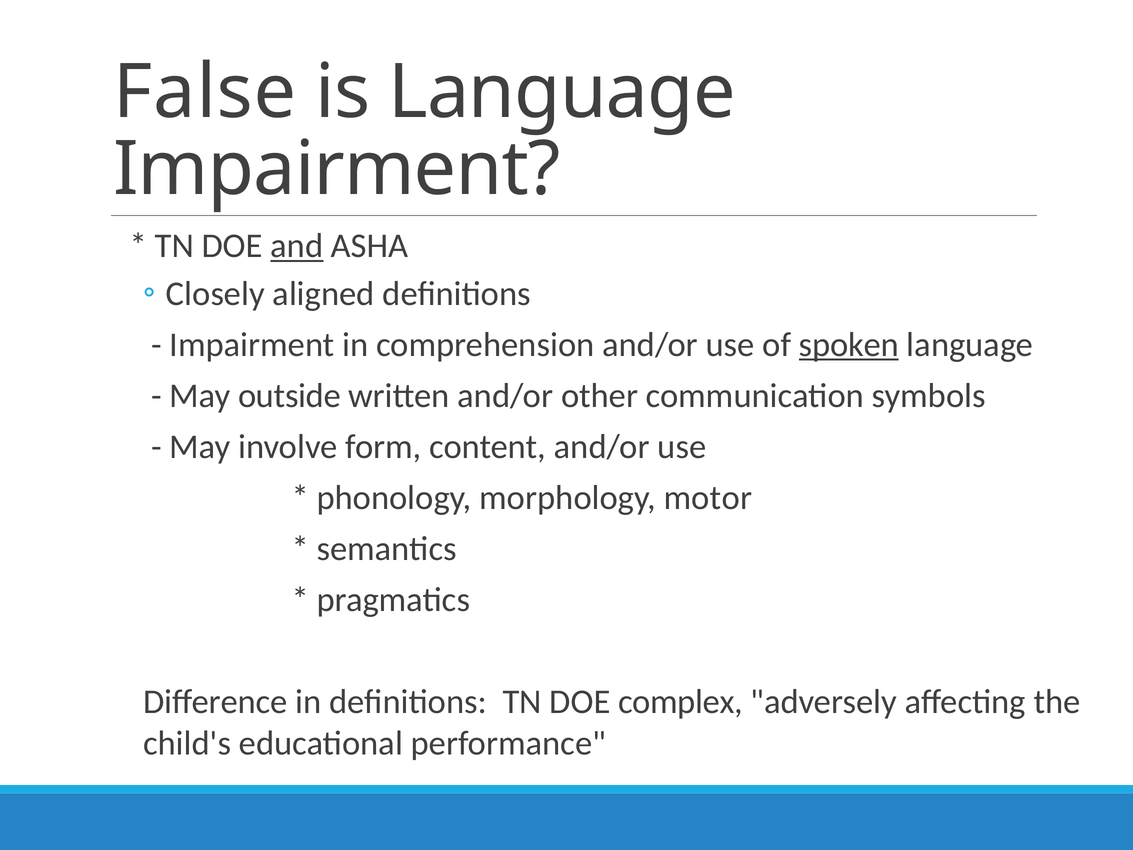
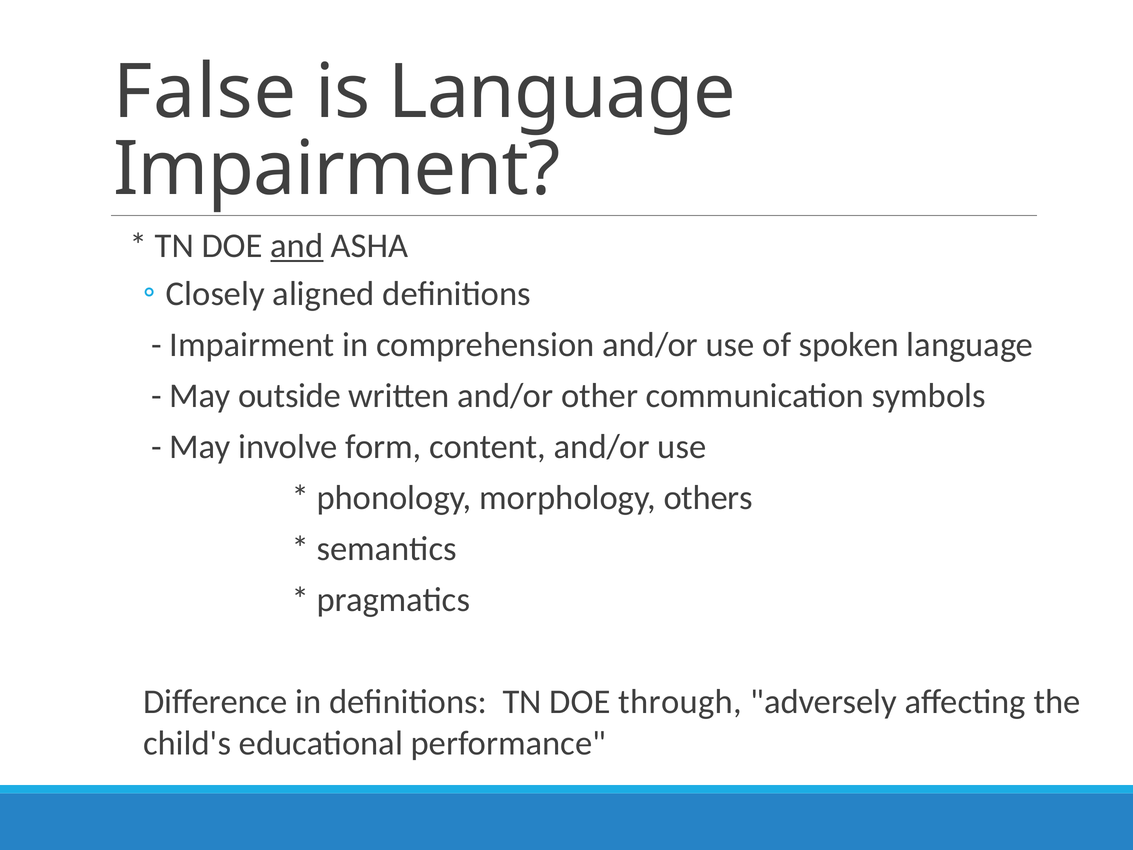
spoken underline: present -> none
motor: motor -> others
complex: complex -> through
